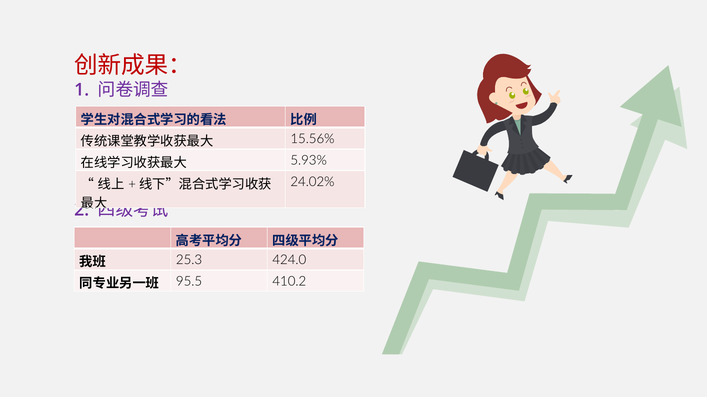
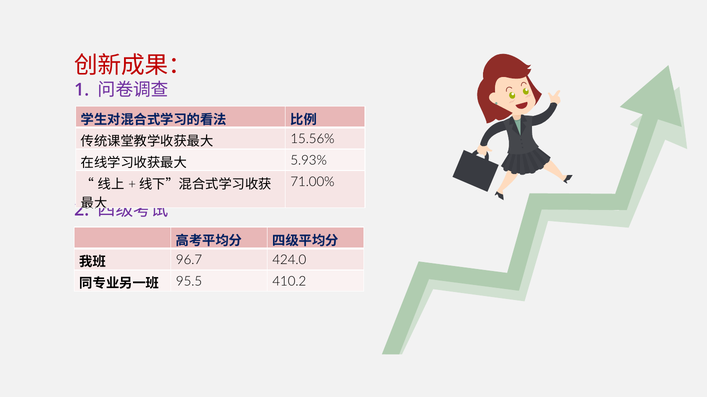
24.02%: 24.02% -> 71.00%
25.3: 25.3 -> 96.7
